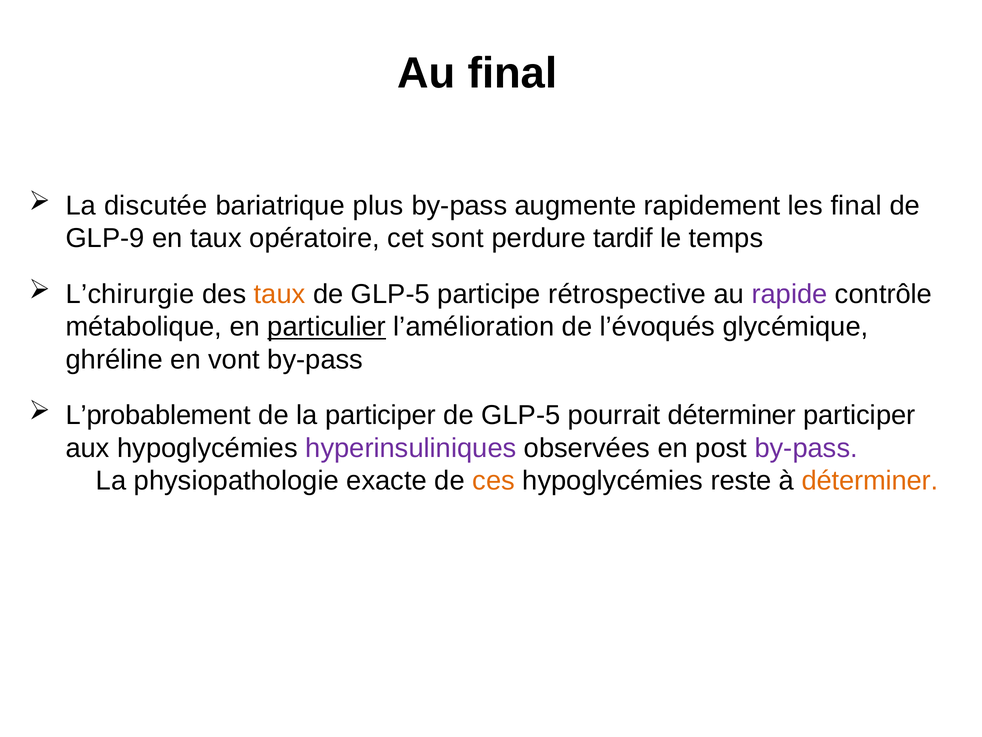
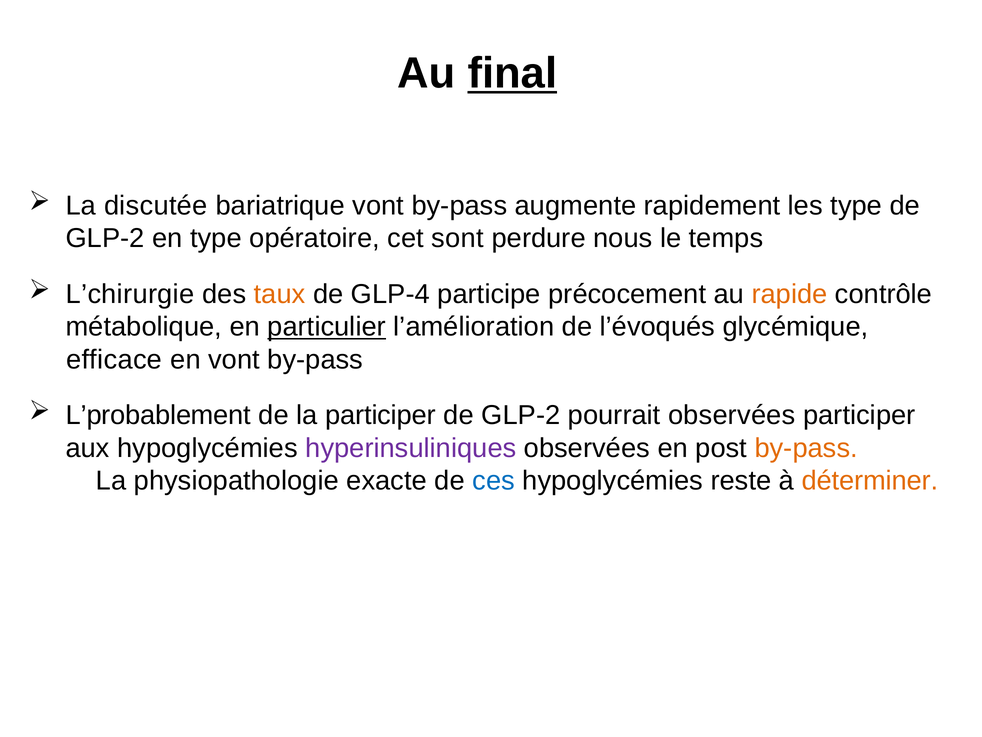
final at (512, 74) underline: none -> present
bariatrique plus: plus -> vont
les final: final -> type
GLP-9 at (105, 238): GLP-9 -> GLP-2
en taux: taux -> type
tardif: tardif -> nous
GLP-5 at (390, 294): GLP-5 -> GLP-4
rétrospective: rétrospective -> précocement
rapide colour: purple -> orange
ghréline: ghréline -> efficace
GLP-5 at (521, 415): GLP-5 -> GLP-2
pourrait déterminer: déterminer -> observées
by-pass at (806, 448) colour: purple -> orange
ces colour: orange -> blue
